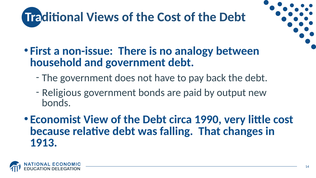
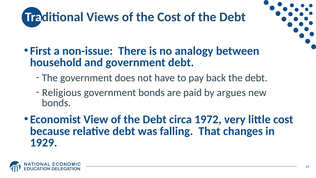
output: output -> argues
1990: 1990 -> 1972
1913: 1913 -> 1929
